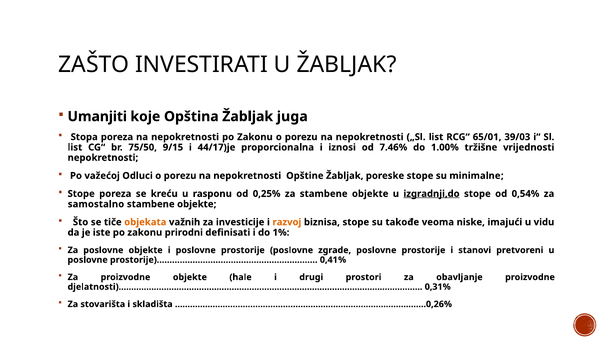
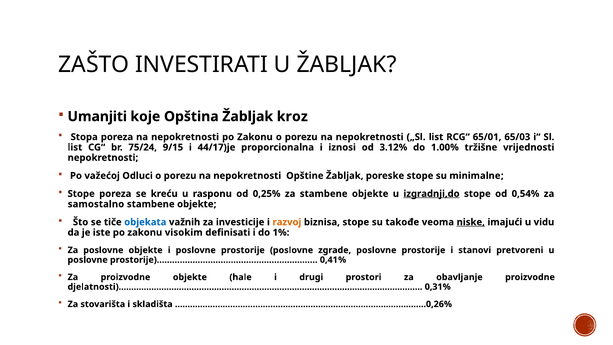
juga: juga -> kroz
39/03: 39/03 -> 65/03
75/50: 75/50 -> 75/24
7.46%: 7.46% -> 3.12%
objekata colour: orange -> blue
niske underline: none -> present
prirodni: prirodni -> visokim
